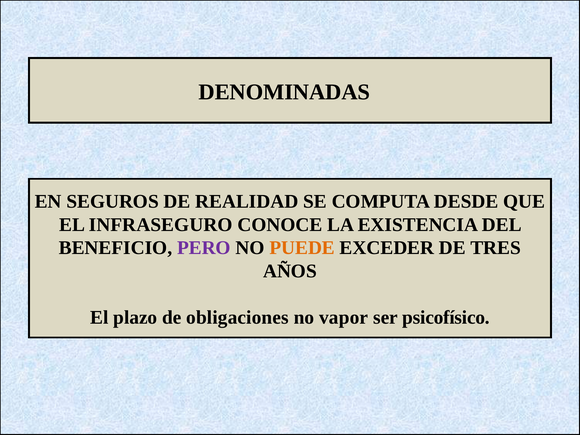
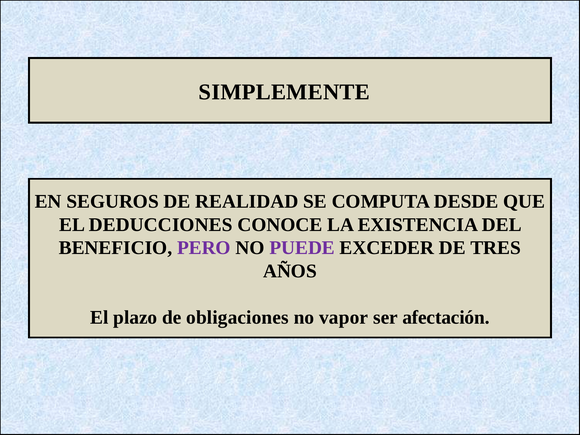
DENOMINADAS: DENOMINADAS -> SIMPLEMENTE
INFRASEGURO: INFRASEGURO -> DEDUCCIONES
PUEDE colour: orange -> purple
psicofísico: psicofísico -> afectación
